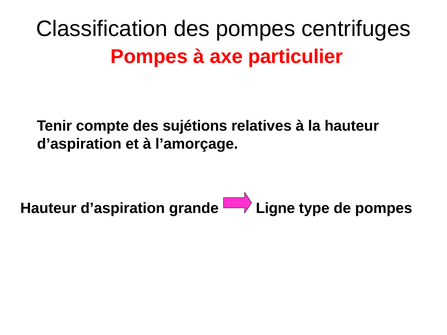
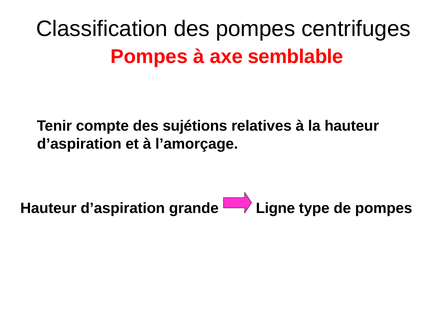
particulier: particulier -> semblable
